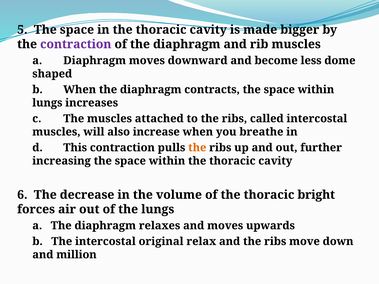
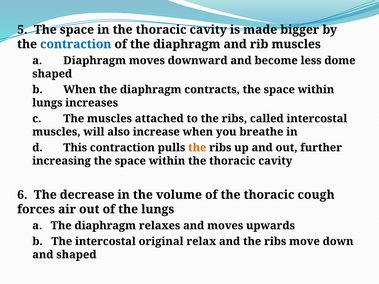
contraction at (76, 44) colour: purple -> blue
bright: bright -> cough
and million: million -> shaped
